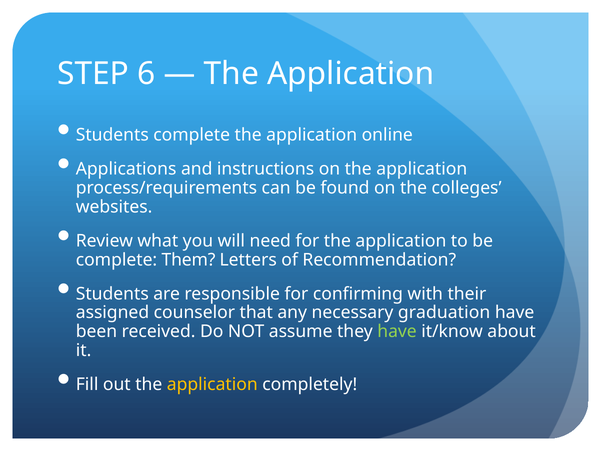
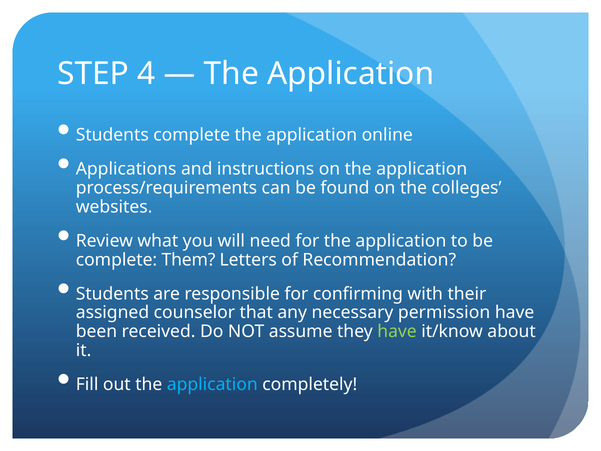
6: 6 -> 4
graduation: graduation -> permission
application at (212, 384) colour: yellow -> light blue
